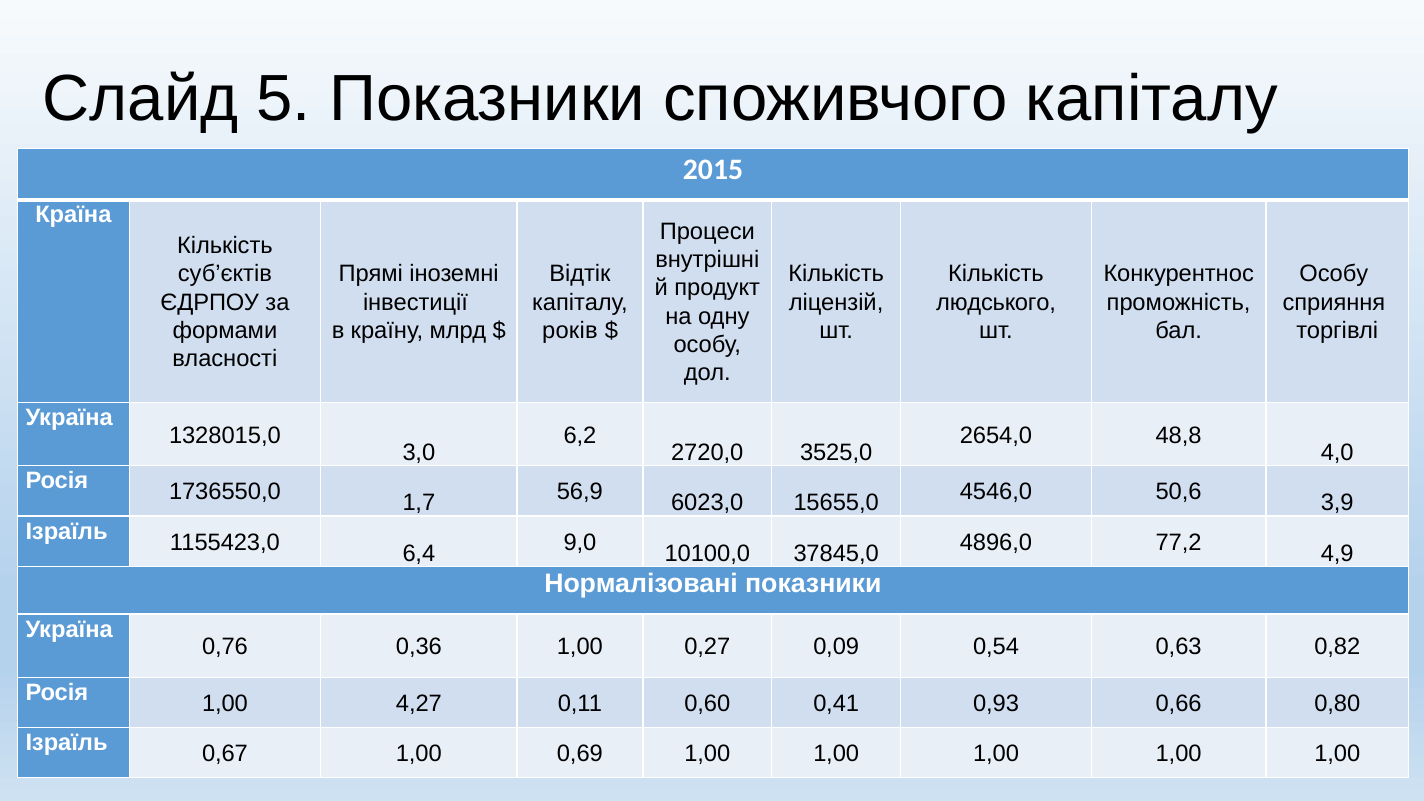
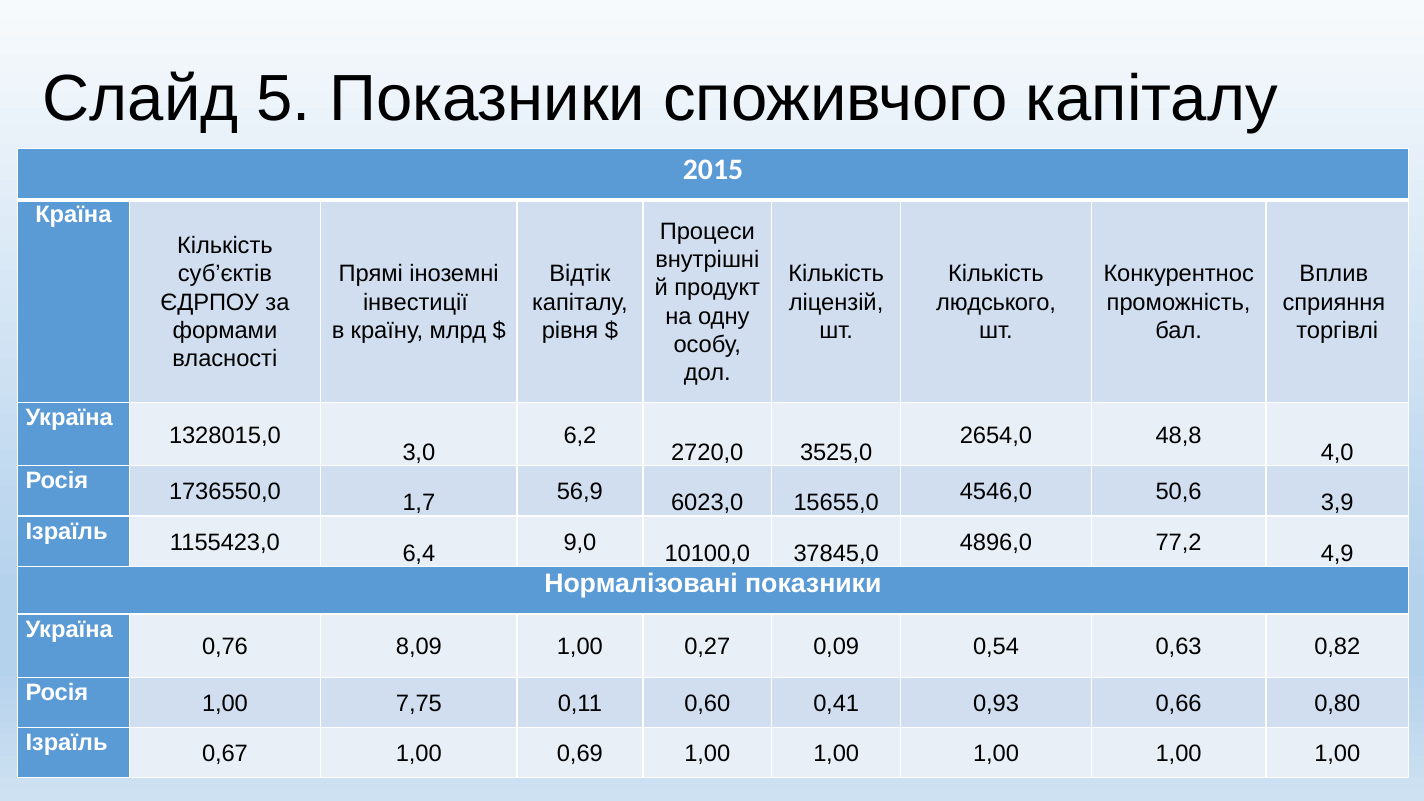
Особу at (1334, 274): Особу -> Вплив
років: років -> рівня
0,36: 0,36 -> 8,09
4,27: 4,27 -> 7,75
